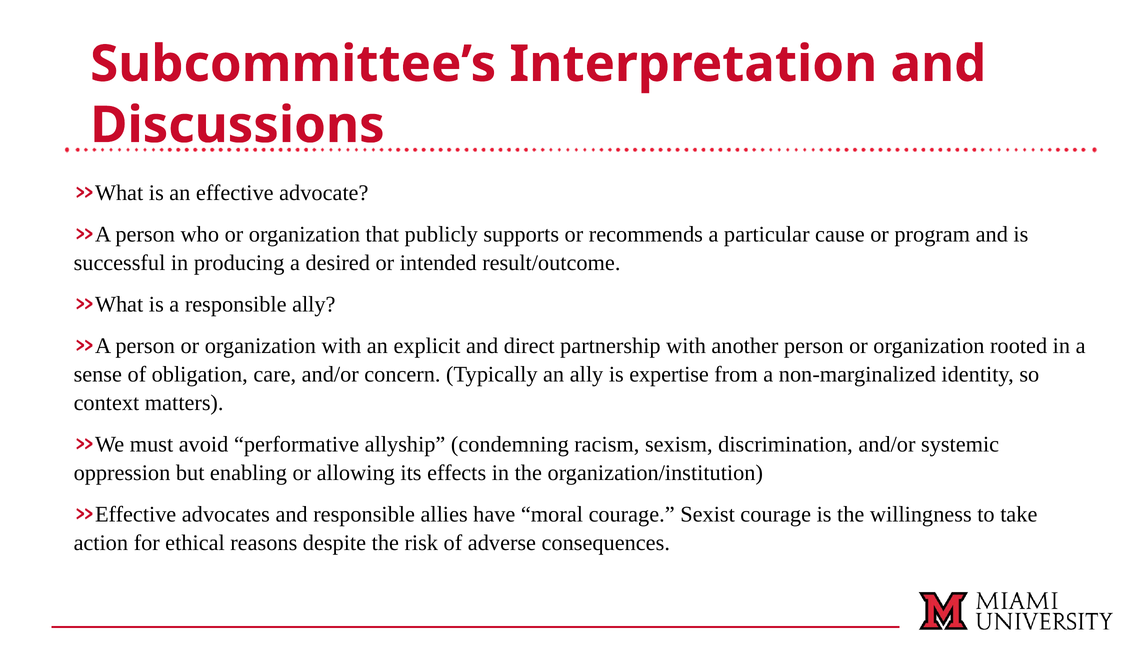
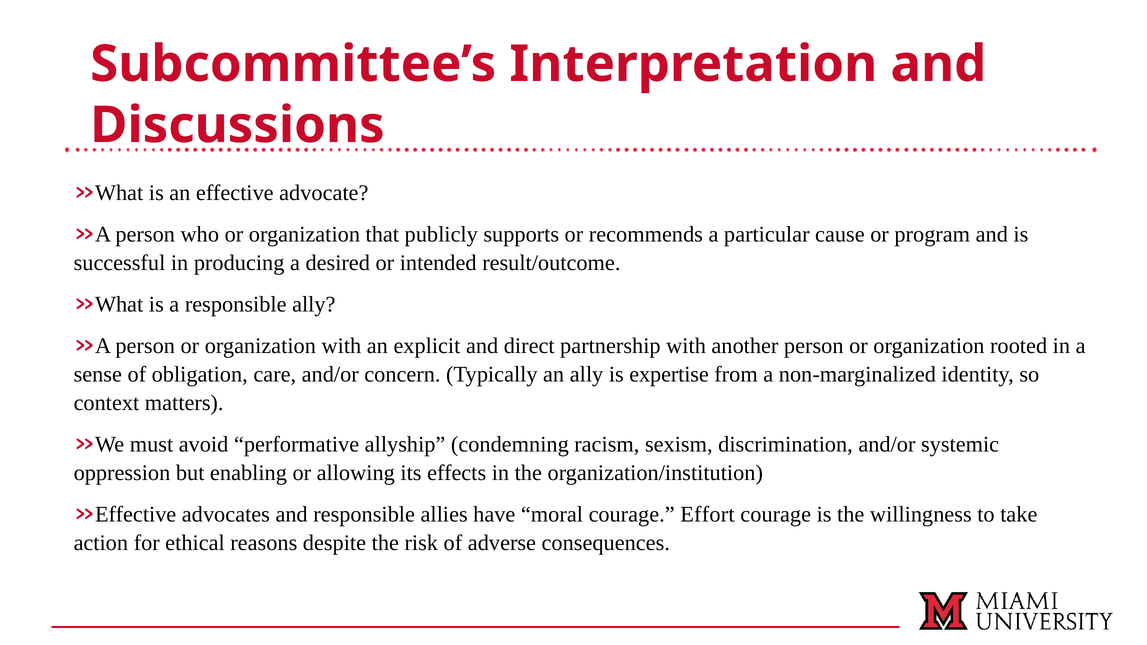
Sexist: Sexist -> Effort
